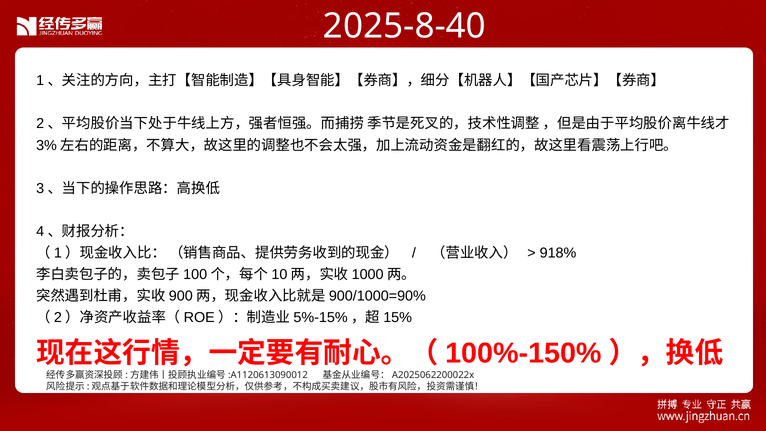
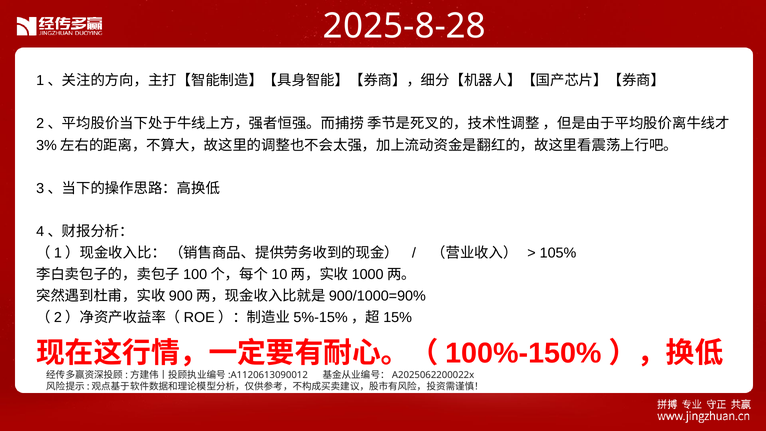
2025-8-40: 2025-8-40 -> 2025-8-28
918%: 918% -> 105%
